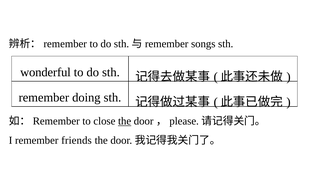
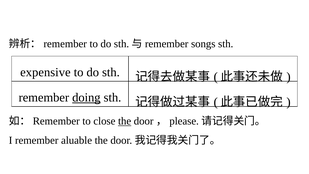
wonderful: wonderful -> expensive
doing underline: none -> present
friends: friends -> aluable
